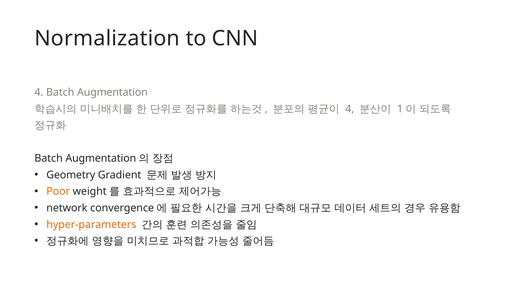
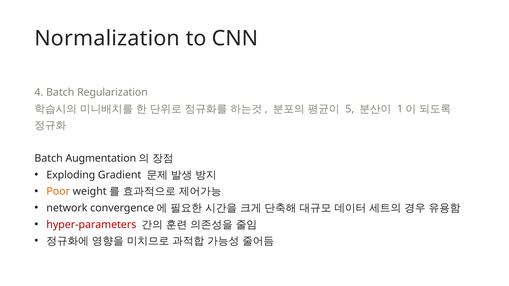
4 Batch Augmentation: Augmentation -> Regularization
4 at (350, 109): 4 -> 5
Geometry: Geometry -> Exploding
hyper-parameters colour: orange -> red
